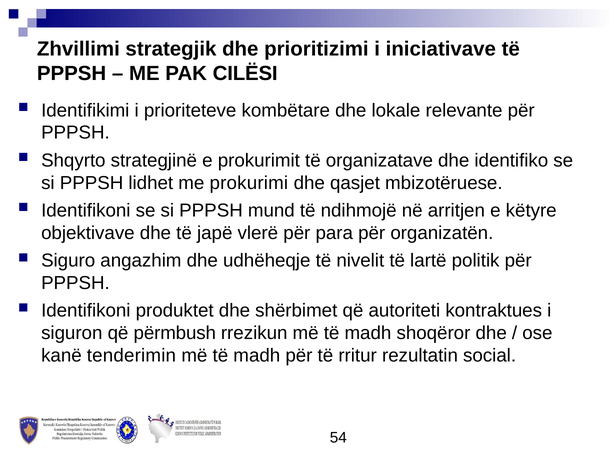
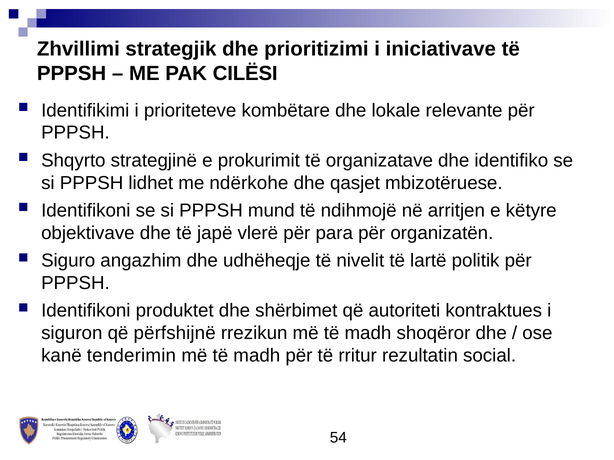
prokurimi: prokurimi -> ndërkohe
përmbush: përmbush -> përfshijnë
